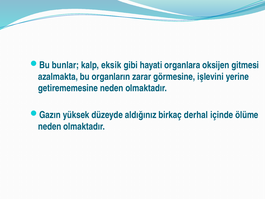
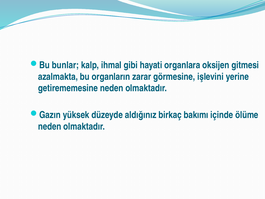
eksik: eksik -> ihmal
derhal: derhal -> bakımı
